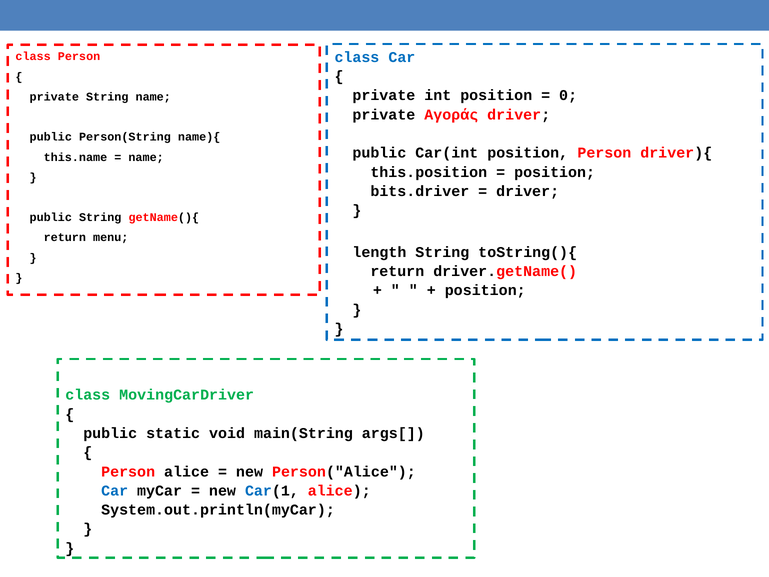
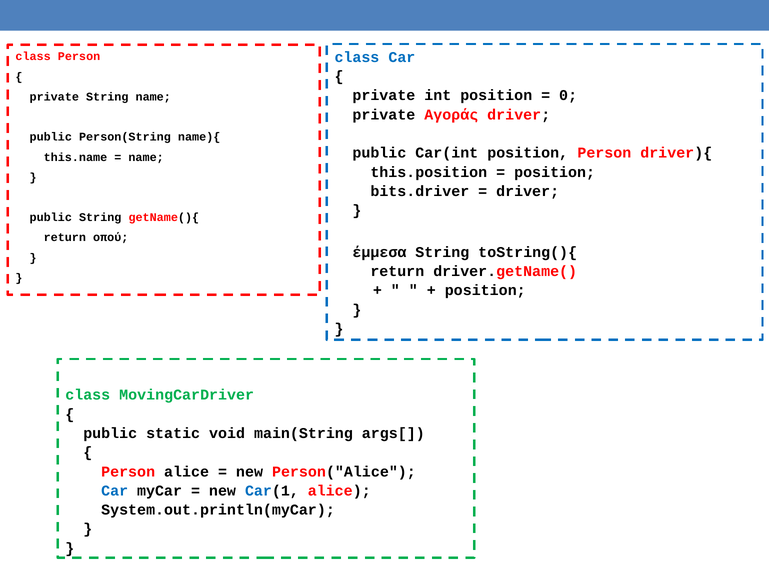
menu: menu -> οπού
length: length -> έμμεσα
